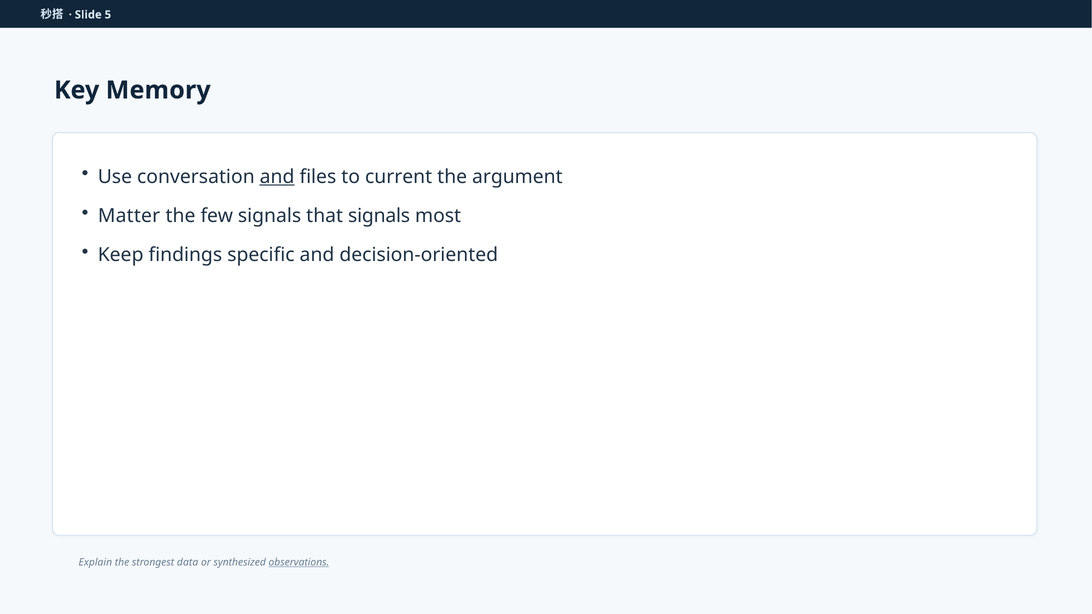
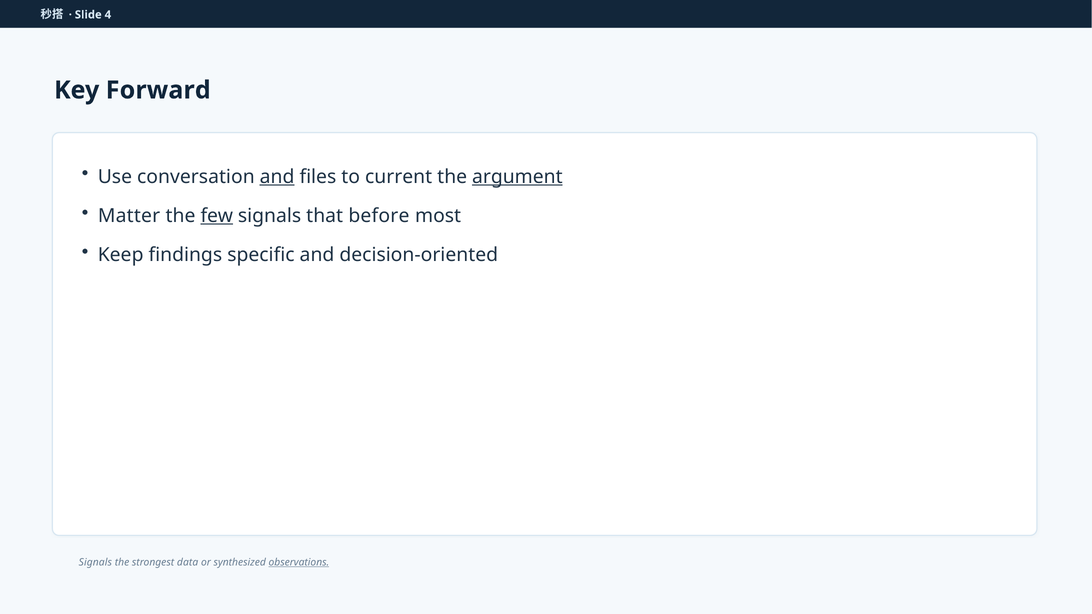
5: 5 -> 4
Memory: Memory -> Forward
argument underline: none -> present
few underline: none -> present
that signals: signals -> before
Explain at (95, 563): Explain -> Signals
